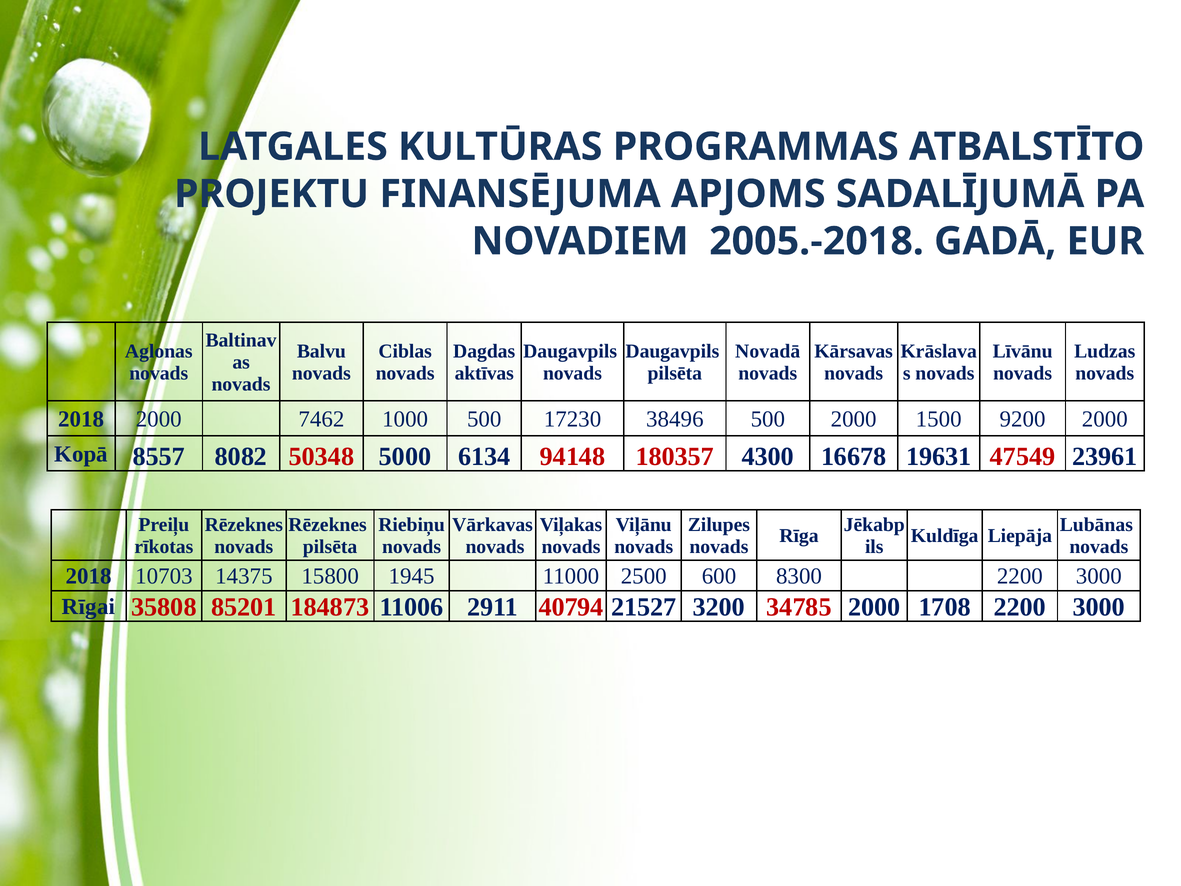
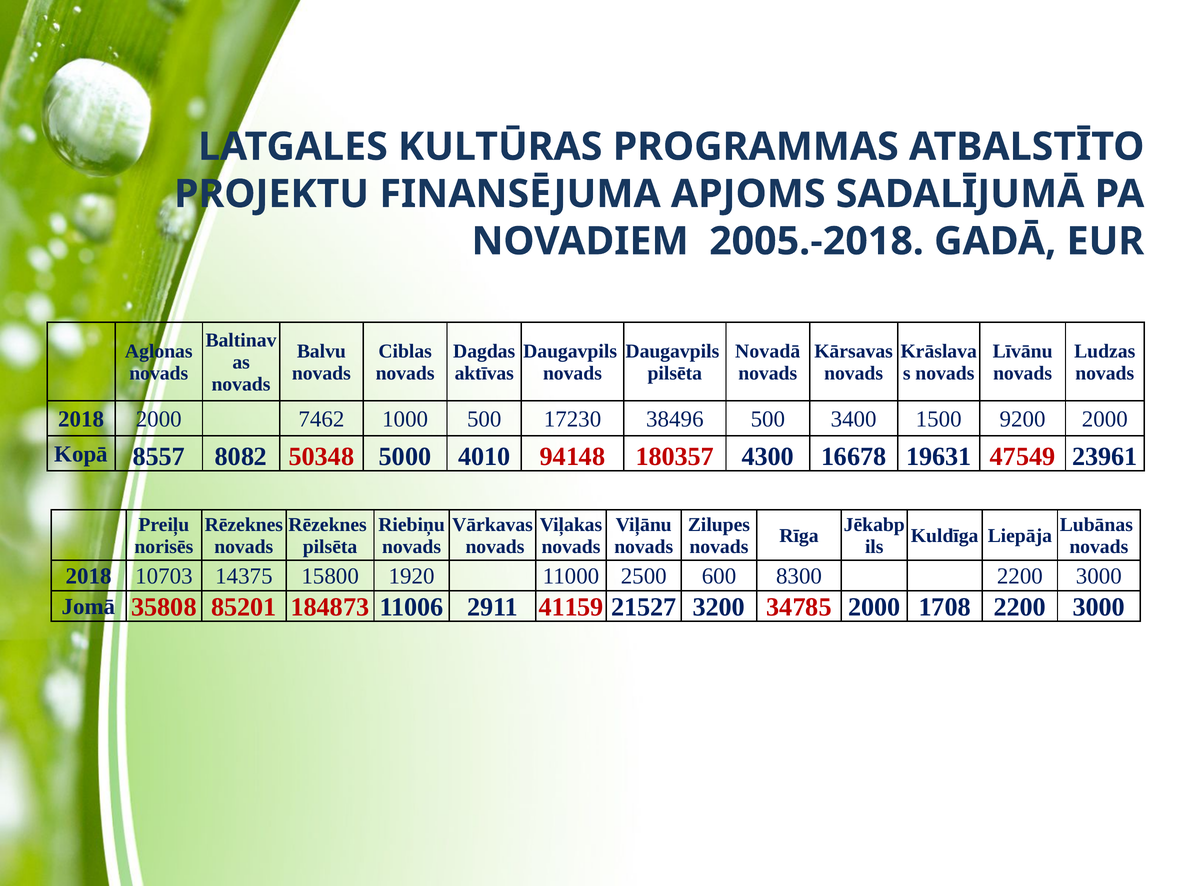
500 2000: 2000 -> 3400
6134: 6134 -> 4010
rīkotas: rīkotas -> norisēs
1945: 1945 -> 1920
Rīgai: Rīgai -> Jomā
40794: 40794 -> 41159
